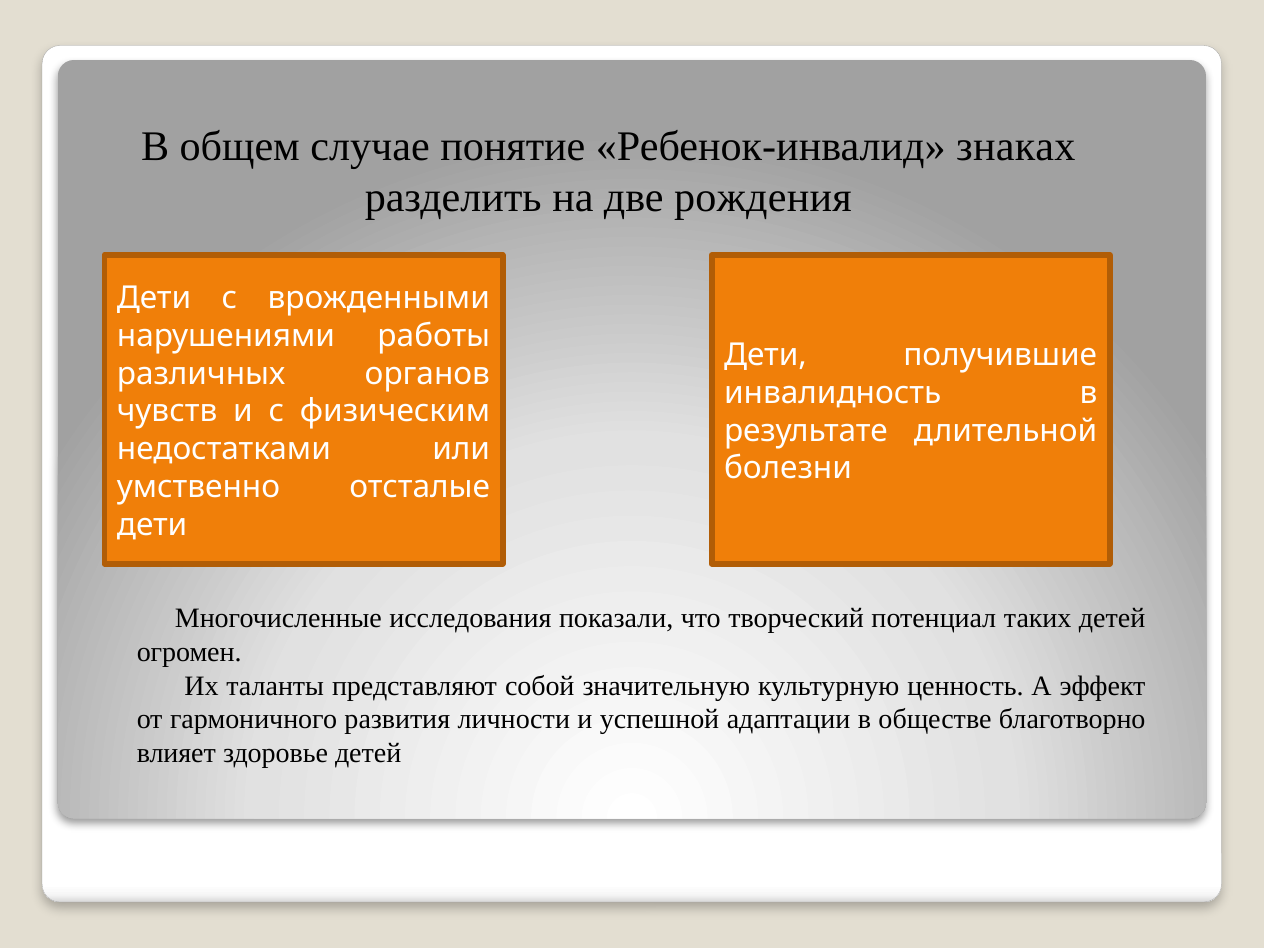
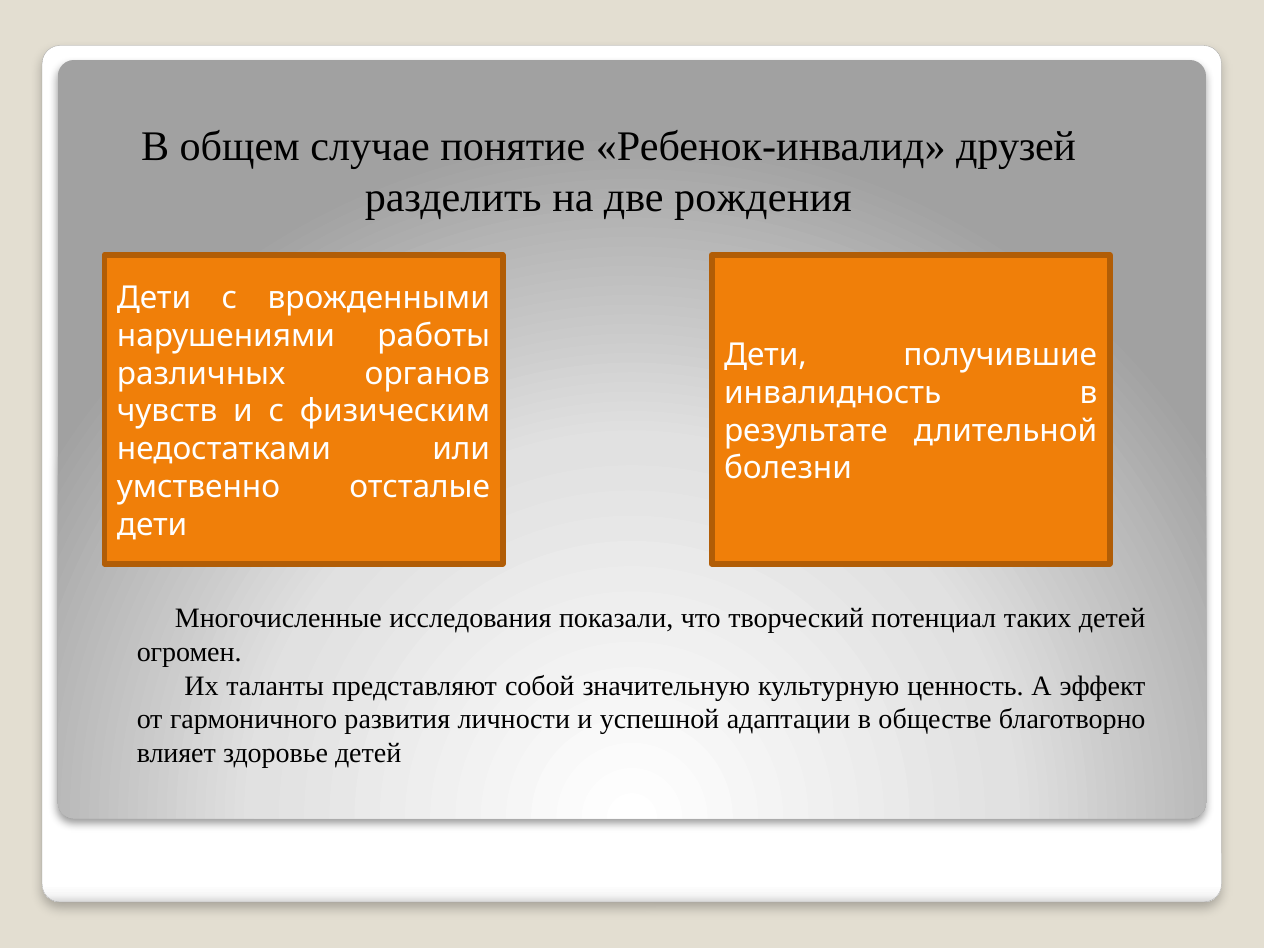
знаках: знаках -> друзей
